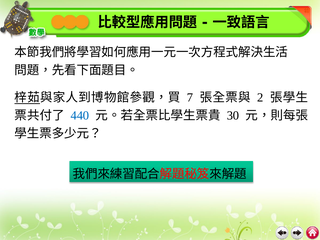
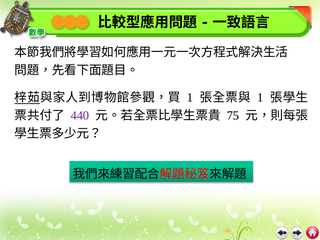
7 at (190, 98): 7 -> 1
2 at (260, 98): 2 -> 1
440 colour: blue -> purple
30: 30 -> 75
